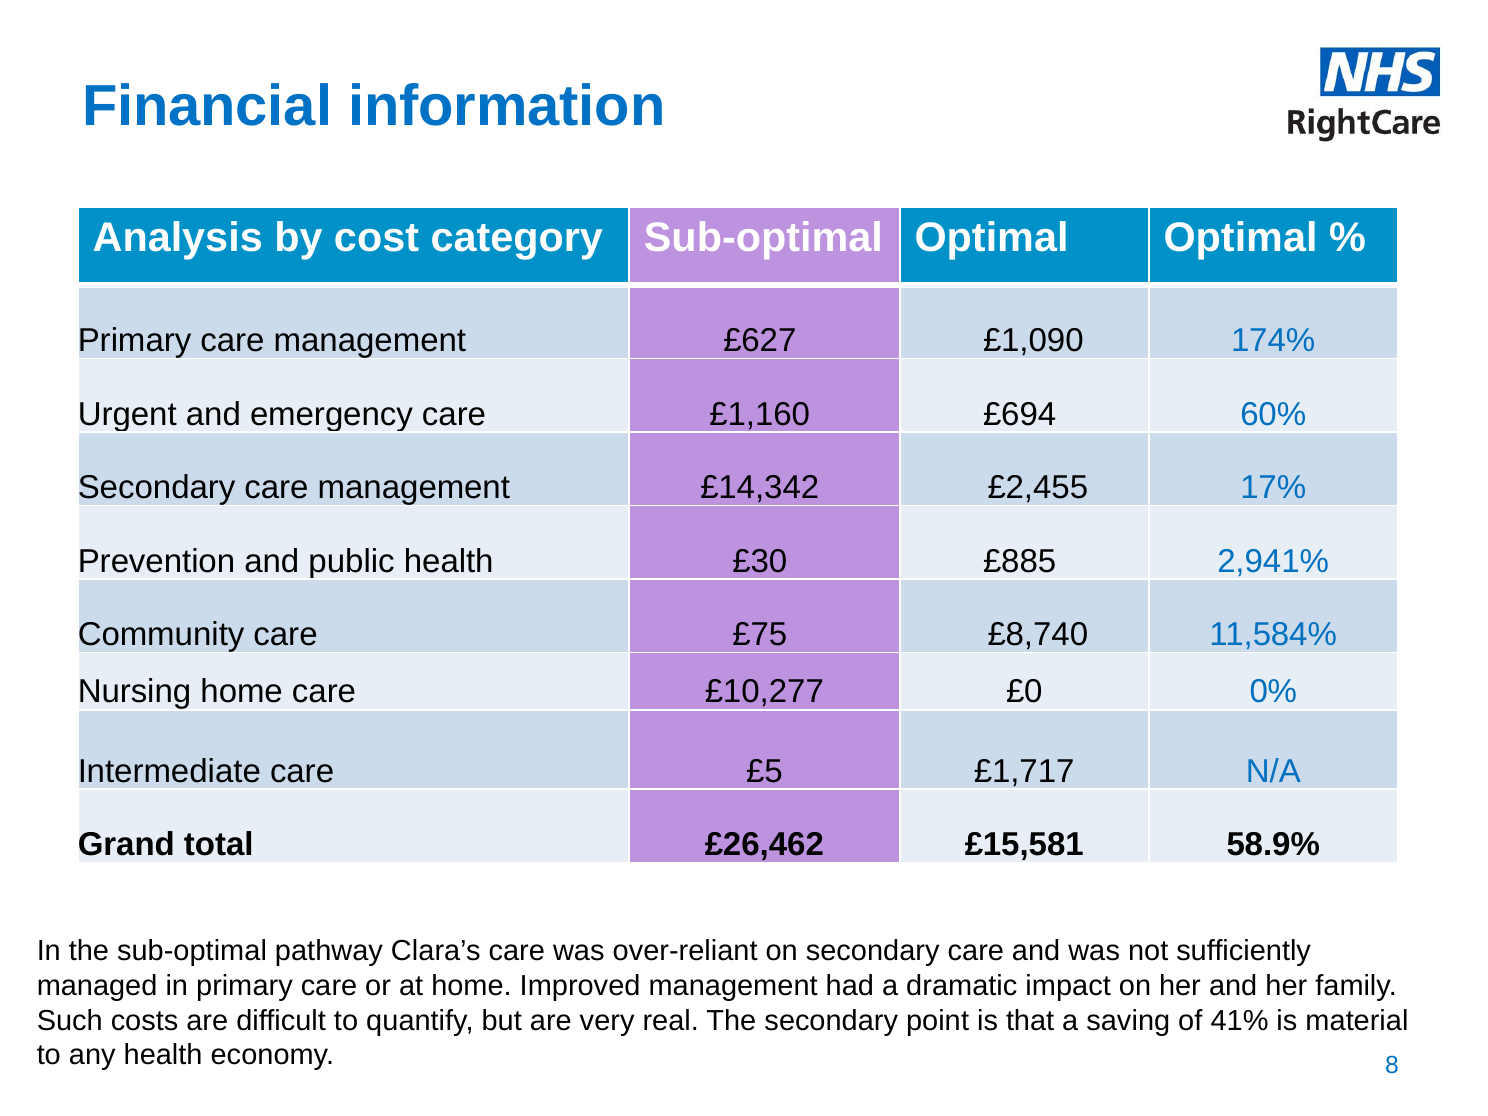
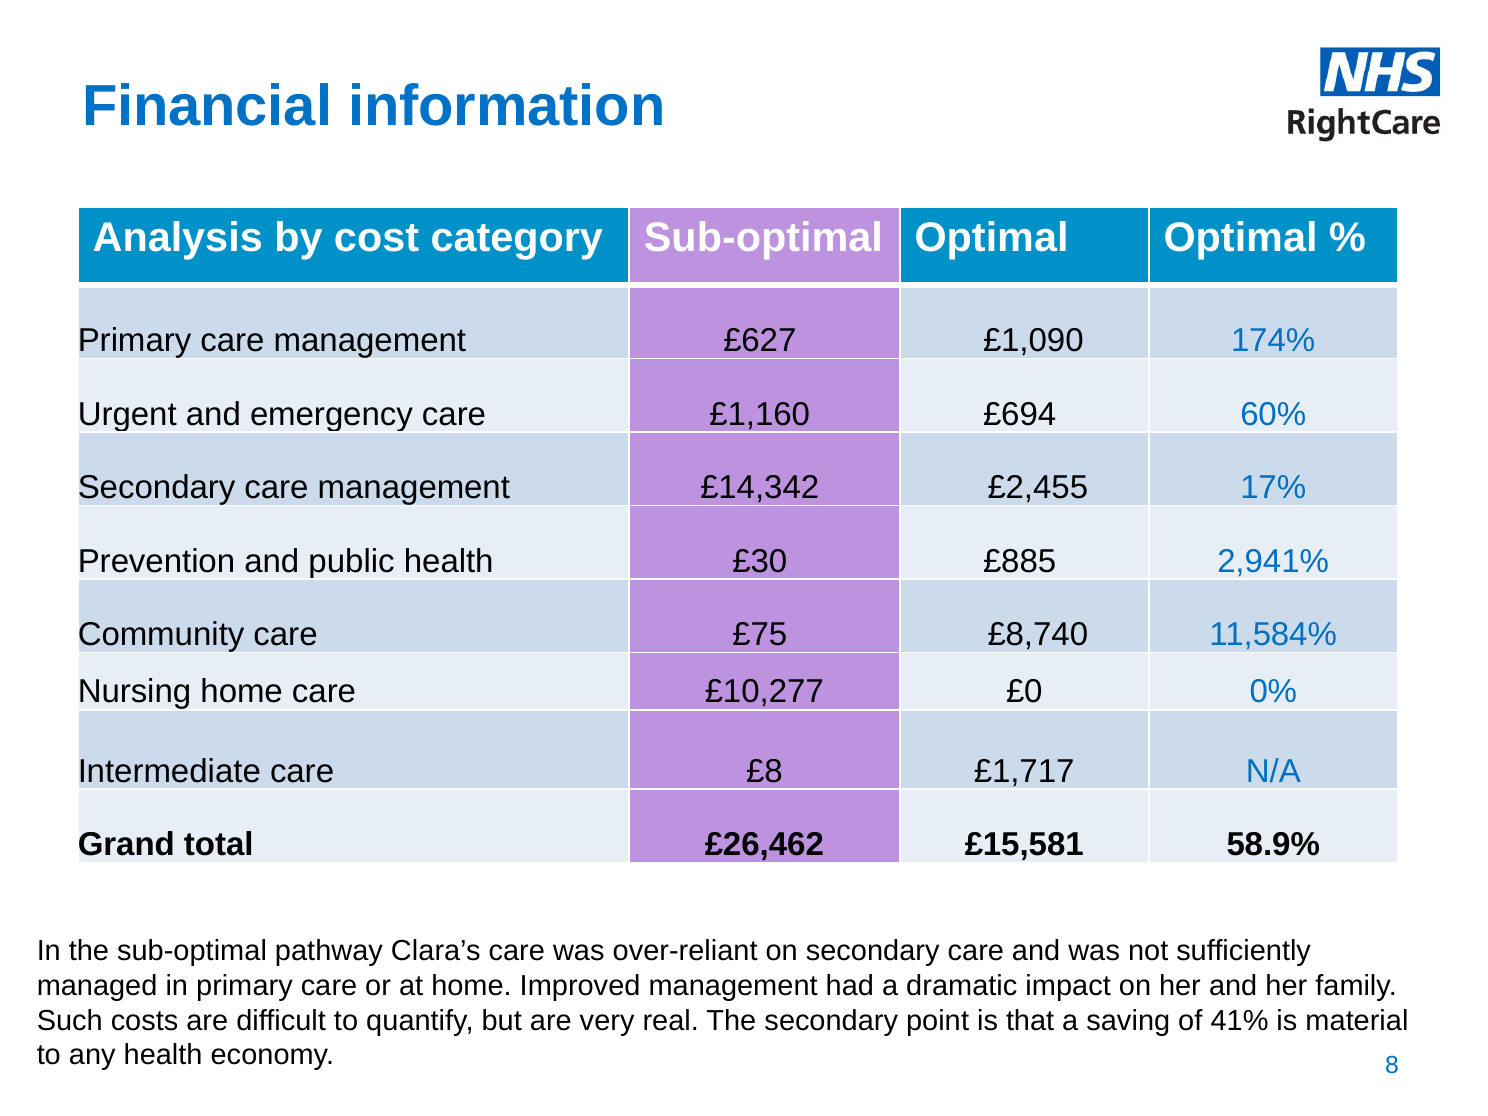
£5: £5 -> £8
